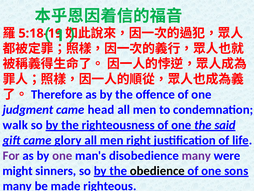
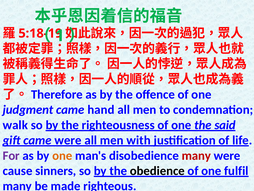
head: head -> hand
came glory: glory -> were
right: right -> with
one at (62, 155) colour: purple -> orange
many at (196, 155) colour: purple -> red
might: might -> cause
sons: sons -> fulfil
